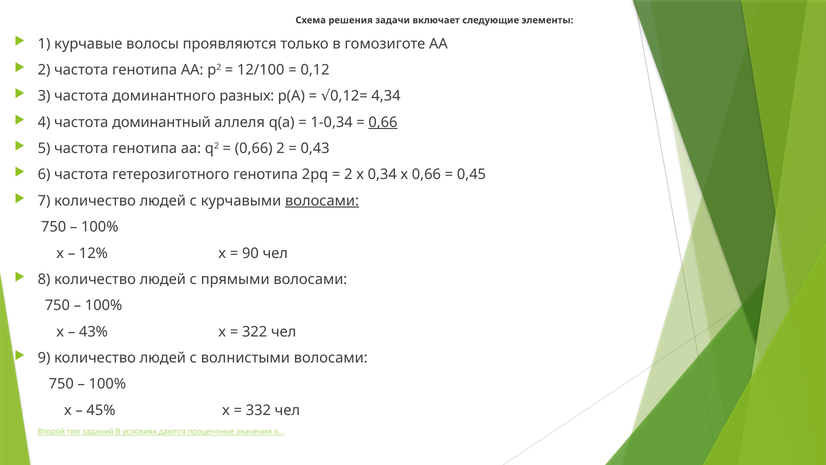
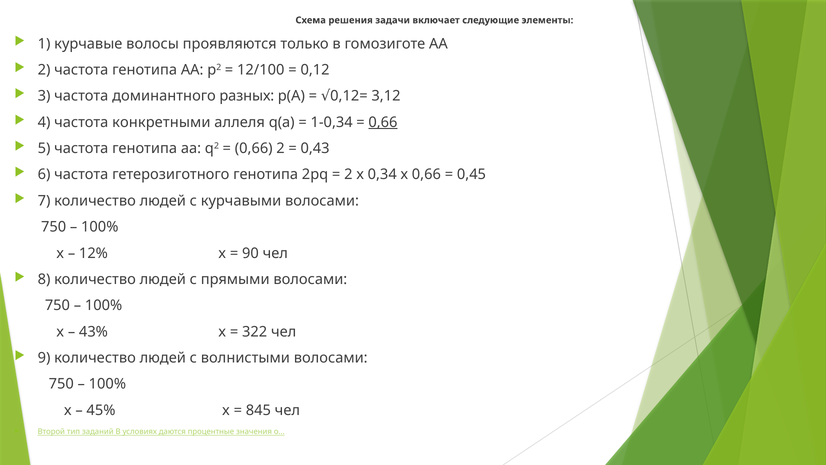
4,34: 4,34 -> 3,12
доминантный: доминантный -> конкретными
волосами at (322, 201) underline: present -> none
332: 332 -> 845
